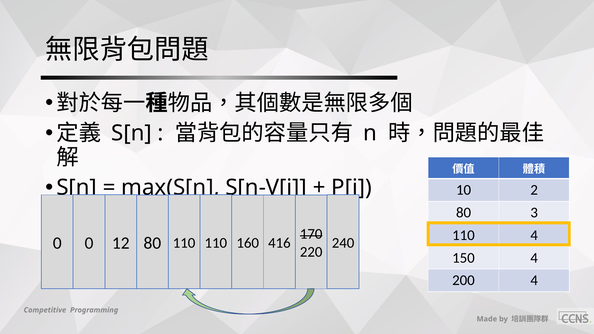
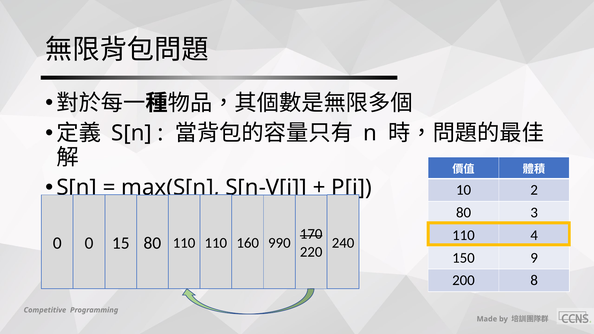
12: 12 -> 15
416: 416 -> 990
150 4: 4 -> 9
200 4: 4 -> 8
